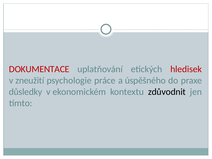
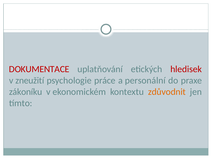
úspěšného: úspěšného -> personální
důsledky: důsledky -> zákoníku
zdůvodnit colour: black -> orange
